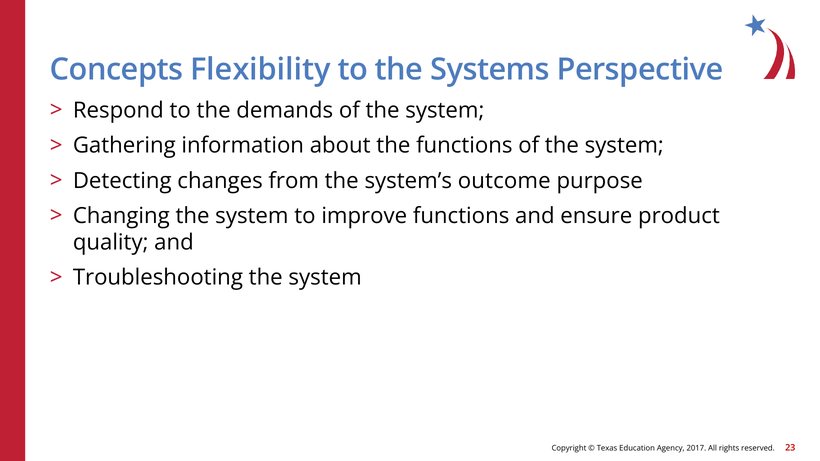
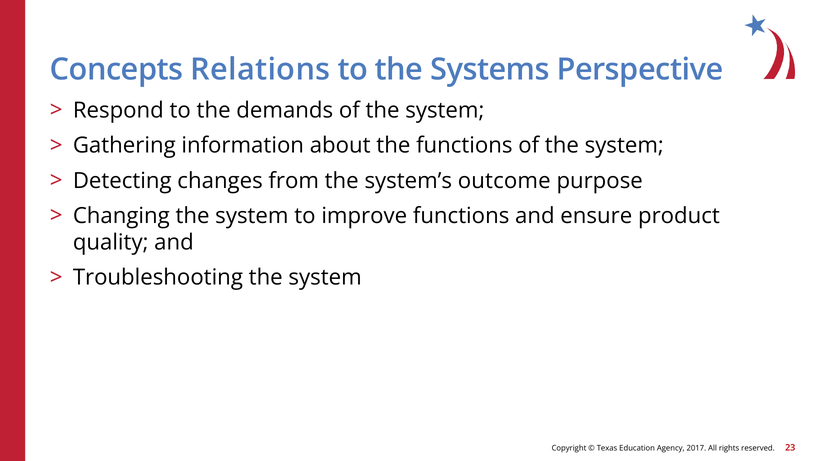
Flexibility: Flexibility -> Relations
